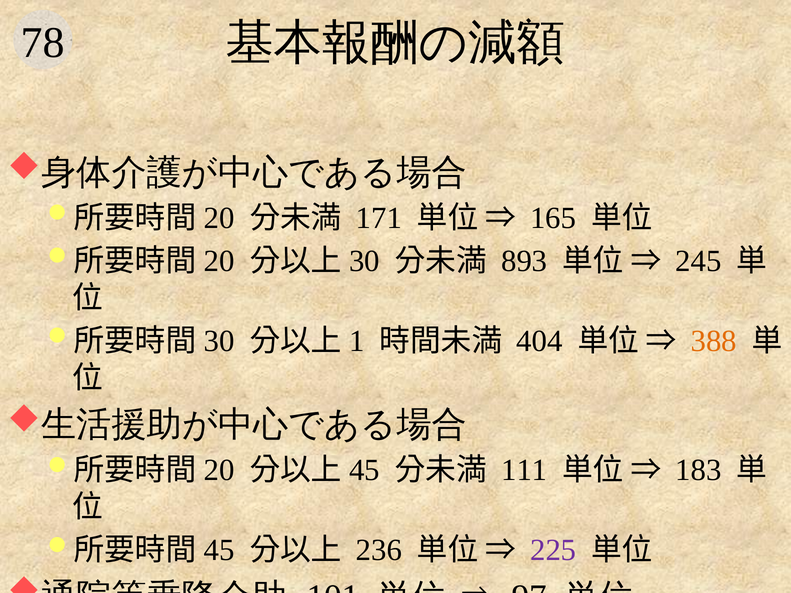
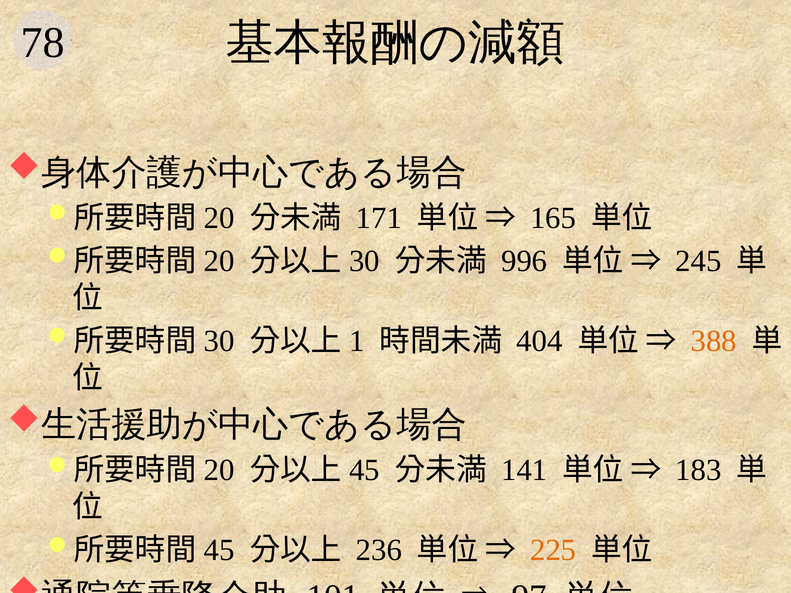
893: 893 -> 996
111: 111 -> 141
225 colour: purple -> orange
